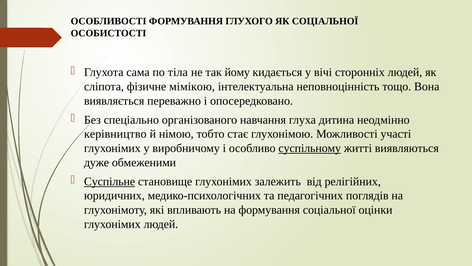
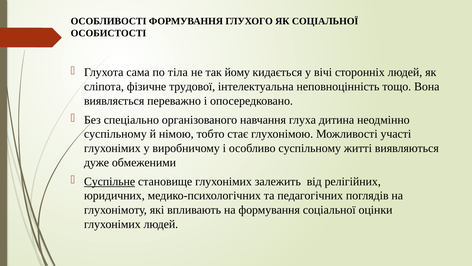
мімікою: мімікою -> трудової
керівництво at (115, 134): керівництво -> суспільному
суспільному at (310, 148) underline: present -> none
